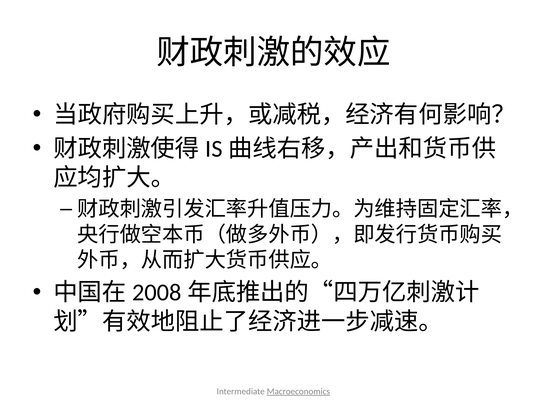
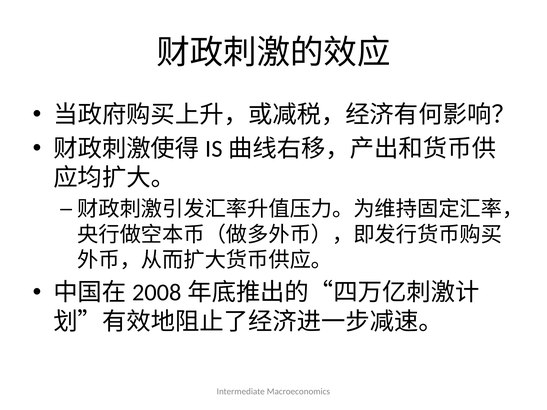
Macroeconomics underline: present -> none
